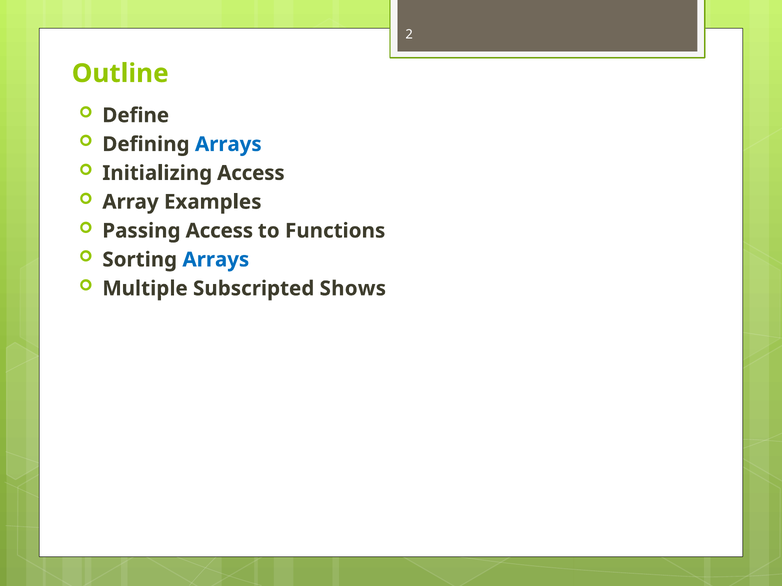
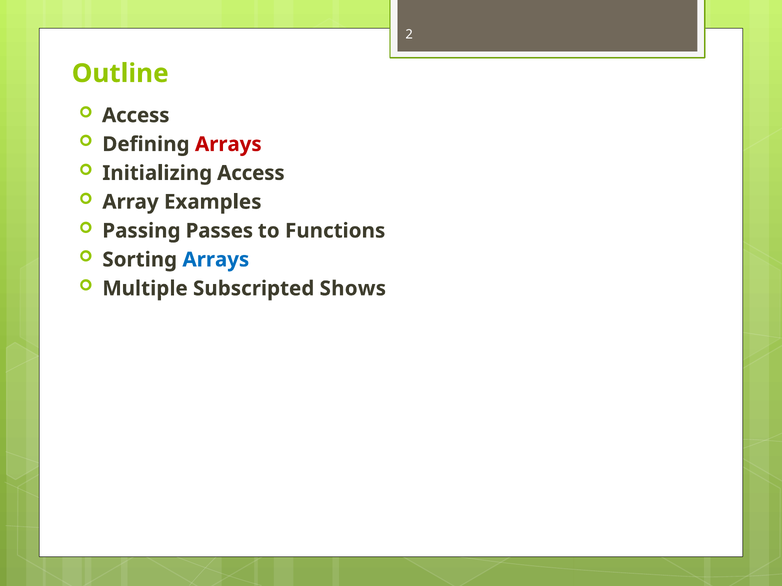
Define at (136, 115): Define -> Access
Arrays at (228, 144) colour: blue -> red
Passing Access: Access -> Passes
